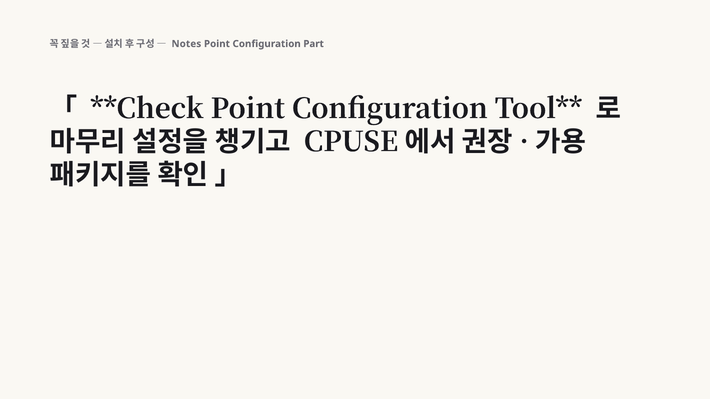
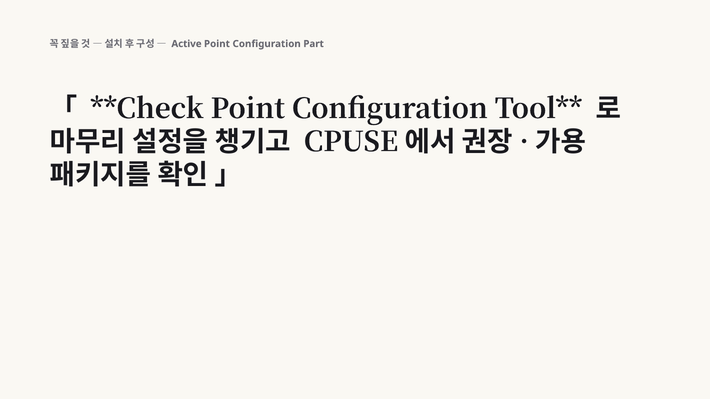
Notes: Notes -> Active
